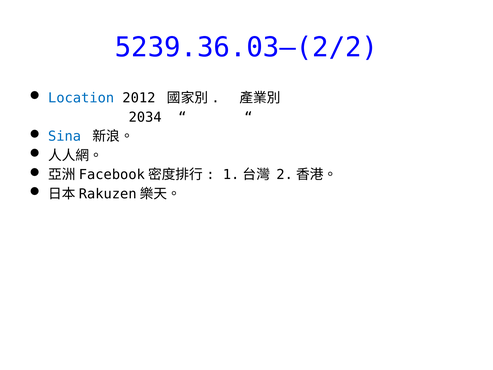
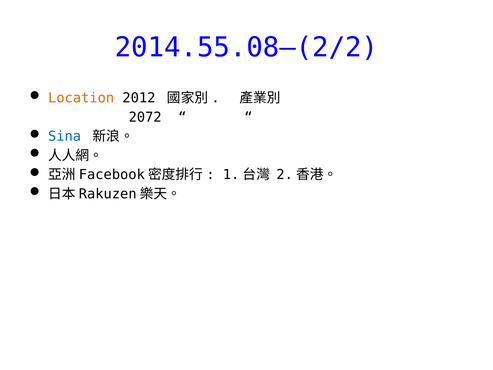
5239.36.03—(2/2: 5239.36.03—(2/2 -> 2014.55.08—(2/2
Location colour: blue -> orange
2034: 2034 -> 2072
